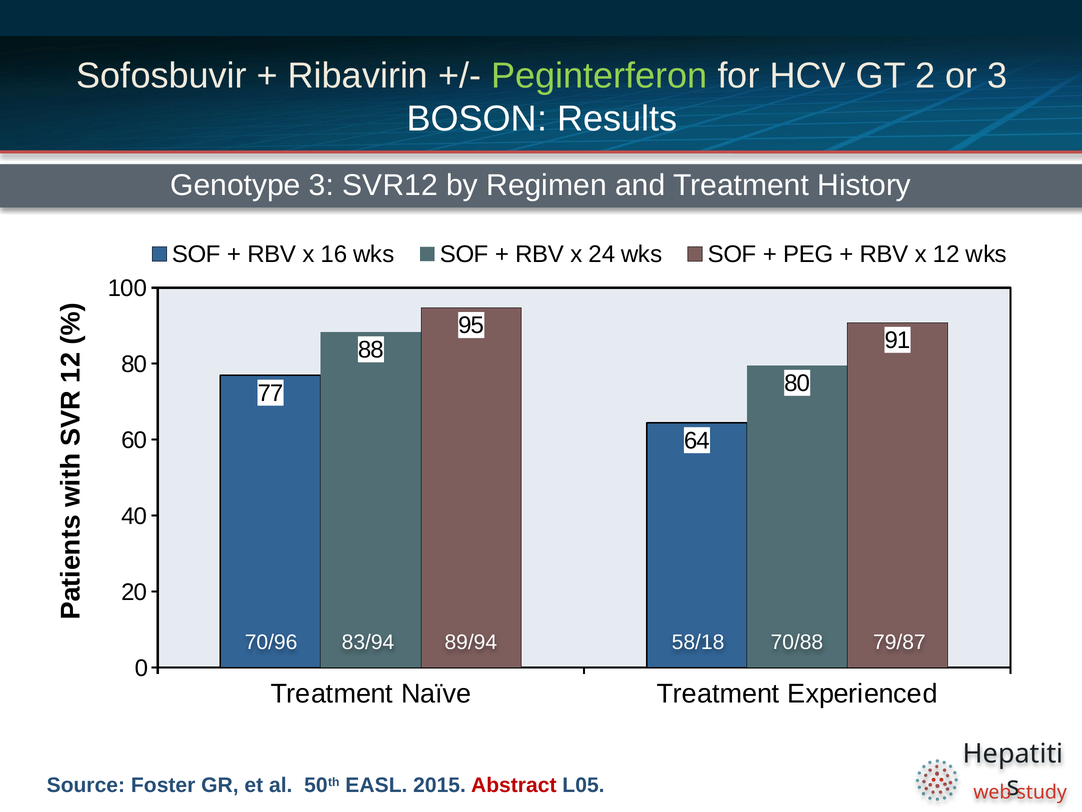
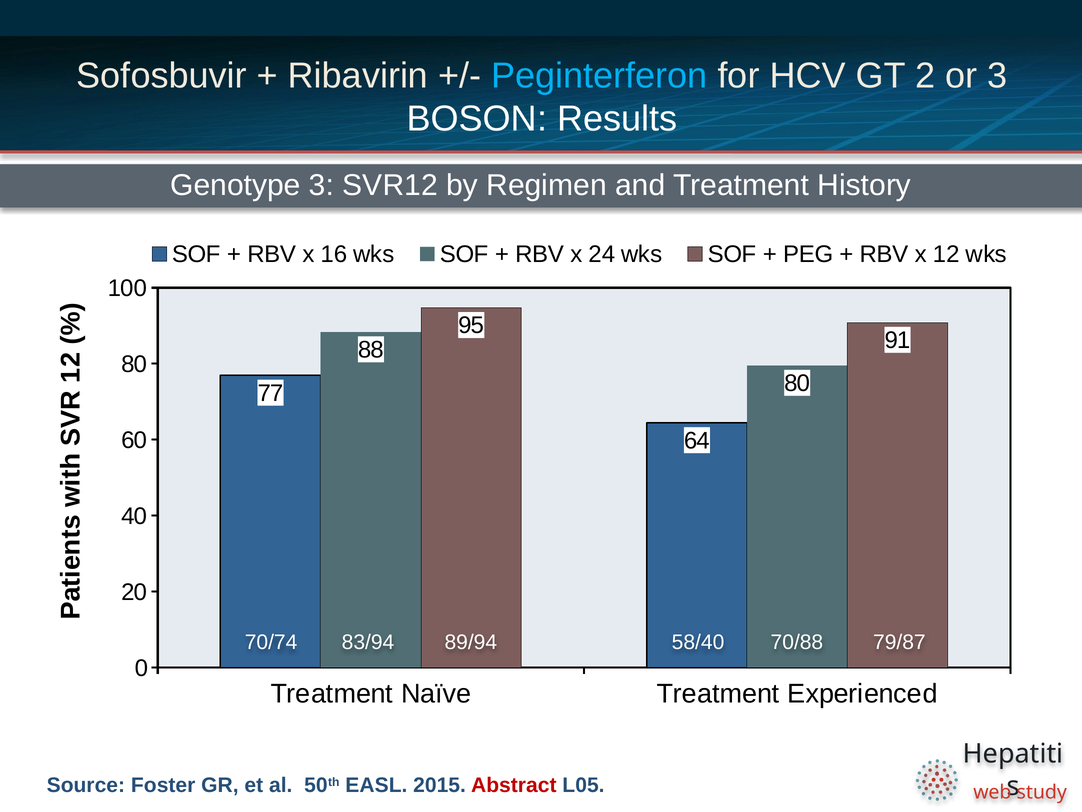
Peginterferon colour: light green -> light blue
70/96: 70/96 -> 70/74
58/18: 58/18 -> 58/40
